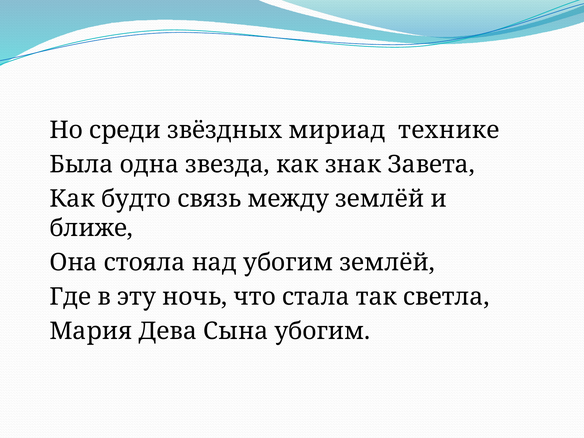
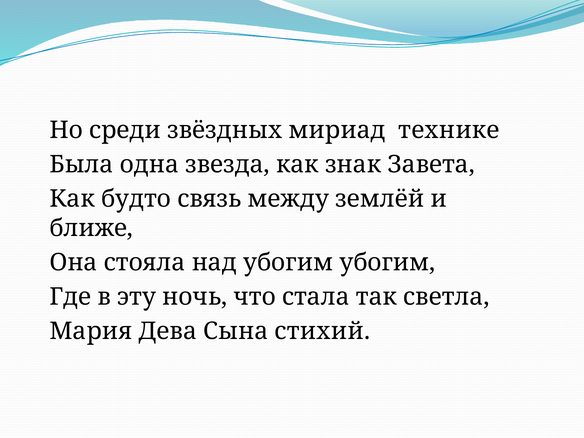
убогим землёй: землёй -> убогим
Сына убогим: убогим -> стихий
